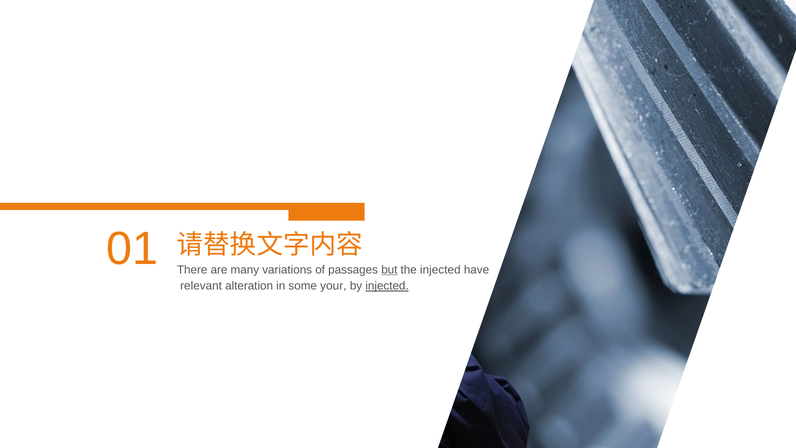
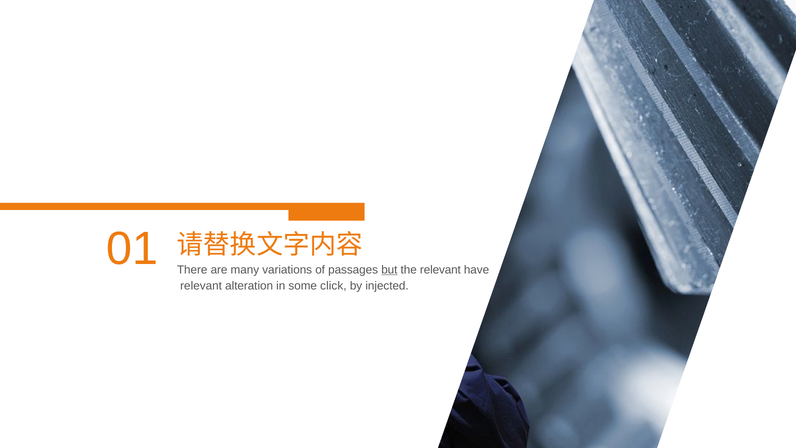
the injected: injected -> relevant
your: your -> click
injected at (387, 286) underline: present -> none
